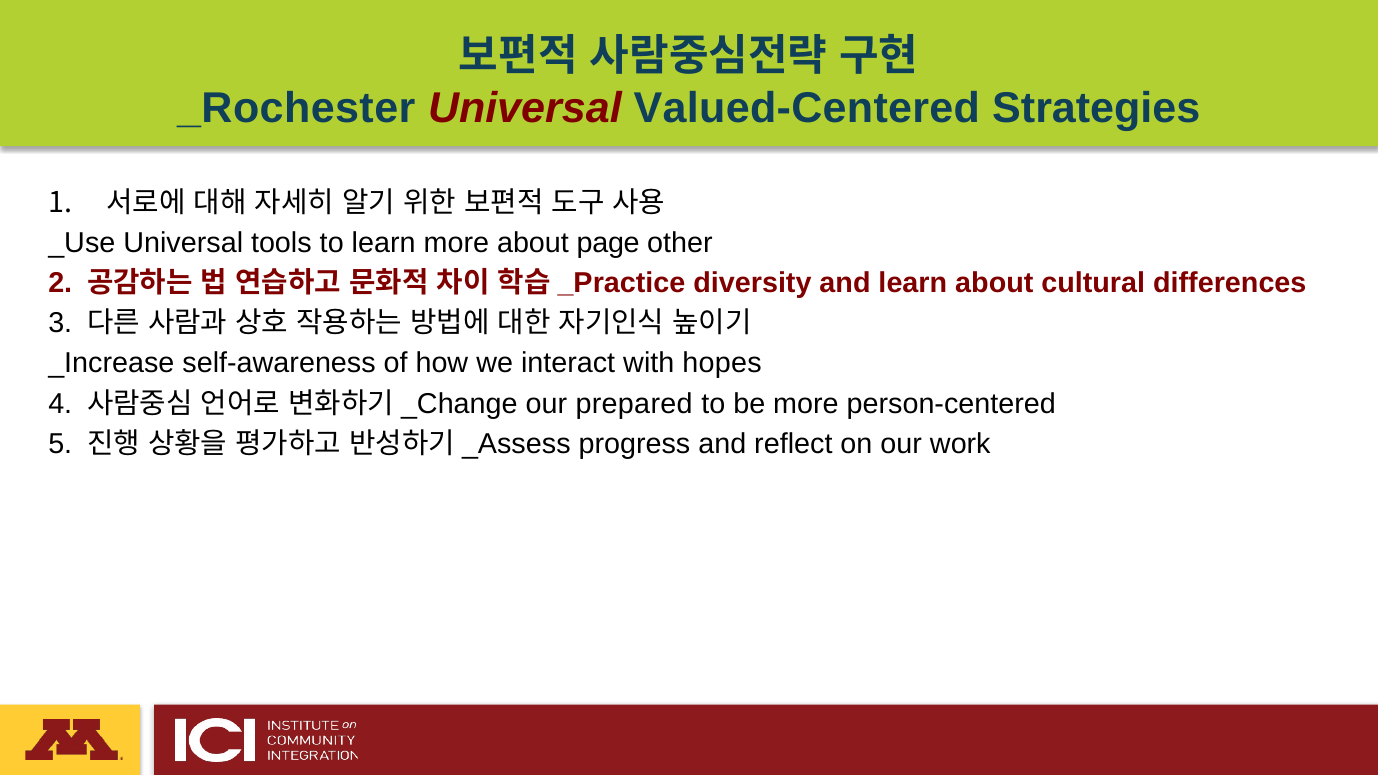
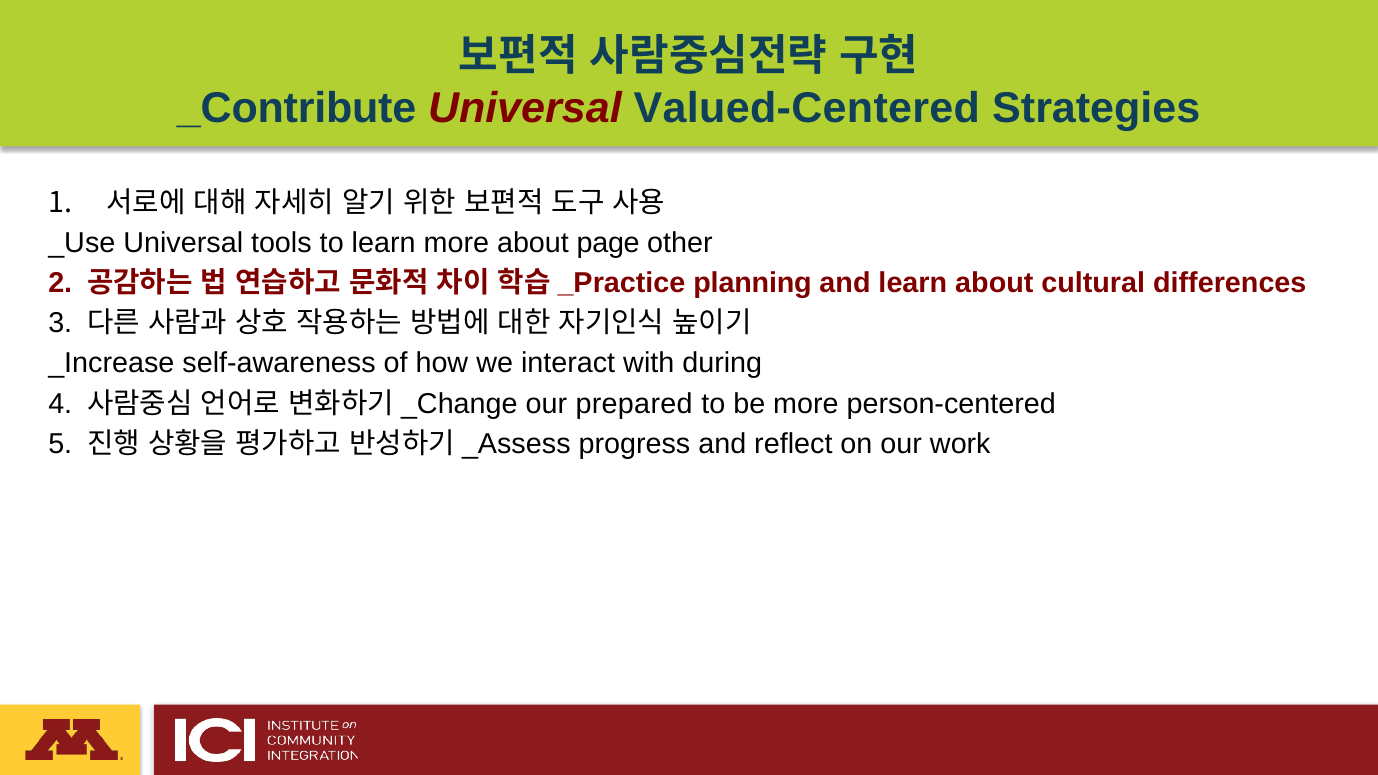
_Rochester: _Rochester -> _Contribute
diversity: diversity -> planning
hopes: hopes -> during
